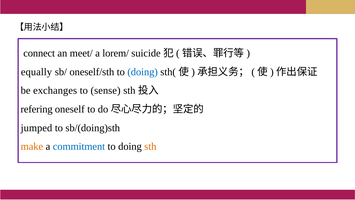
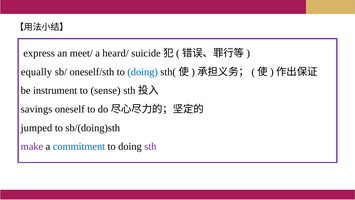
connect: connect -> express
lorem/: lorem/ -> heard/
exchanges: exchanges -> instrument
refering: refering -> savings
make colour: orange -> purple
sth at (150, 146) colour: orange -> purple
